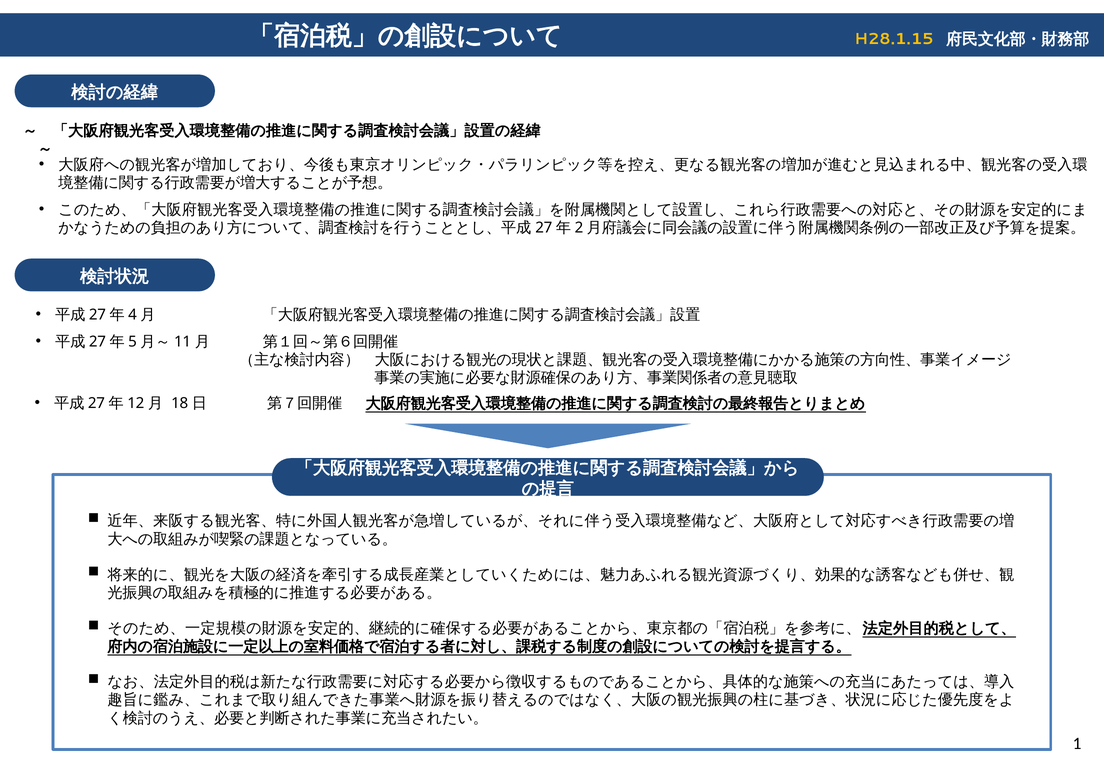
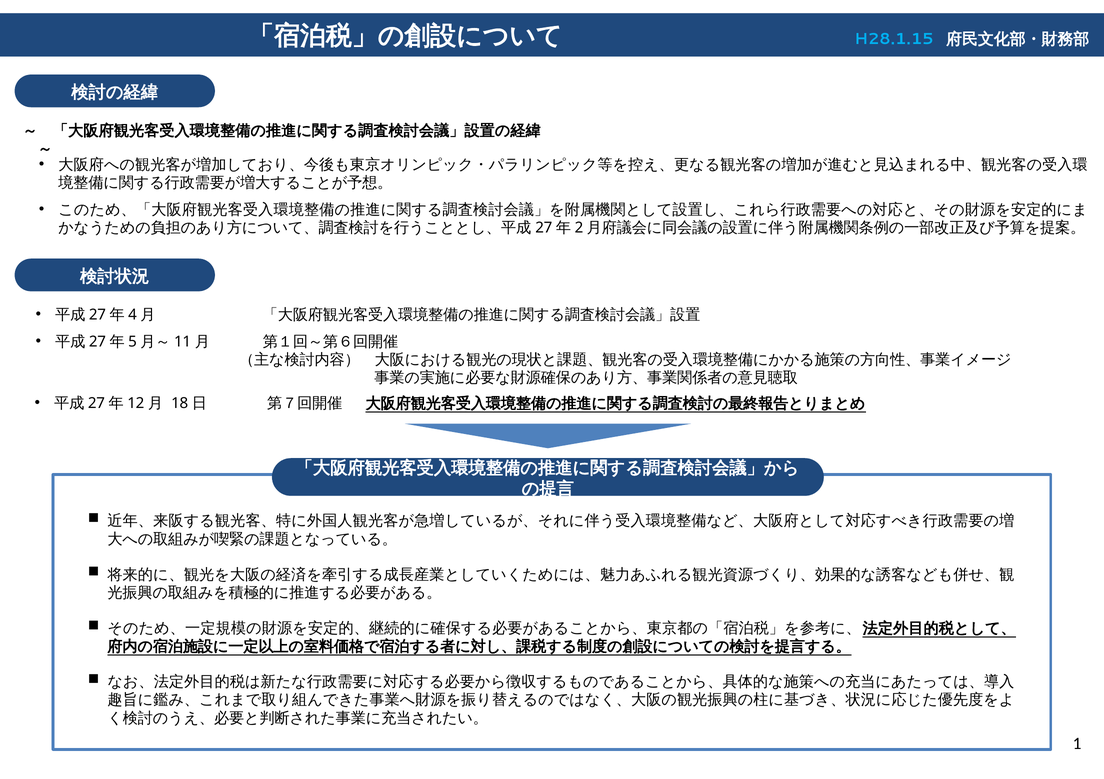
H28.1.15 colour: yellow -> light blue
